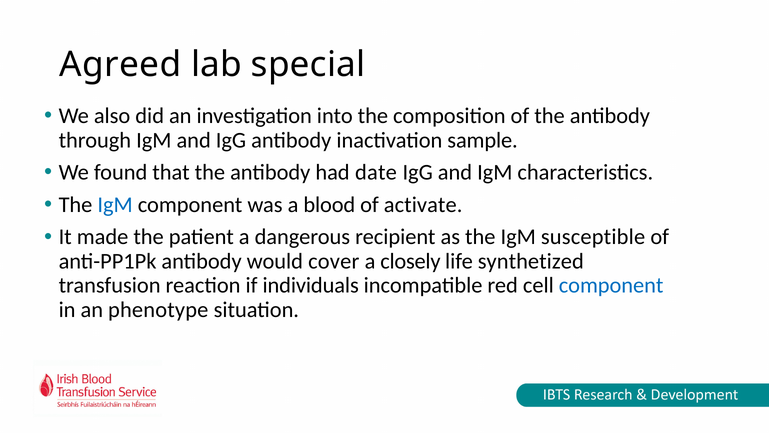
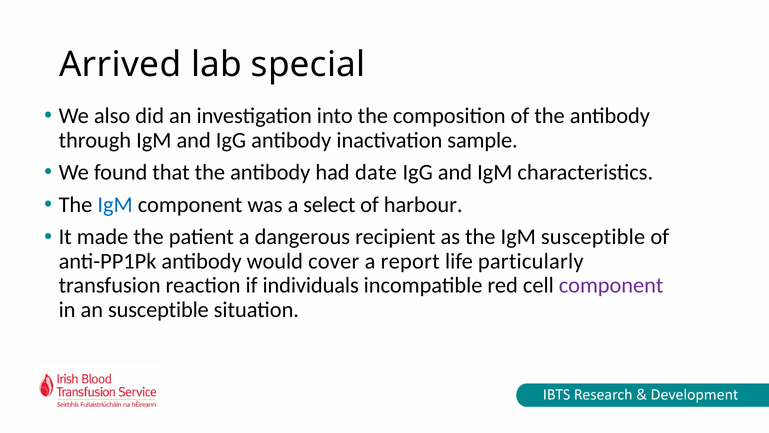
Agreed: Agreed -> Arrived
blood: blood -> select
activate: activate -> harbour
closely: closely -> report
synthetized: synthetized -> particularly
component at (611, 285) colour: blue -> purple
an phenotype: phenotype -> susceptible
